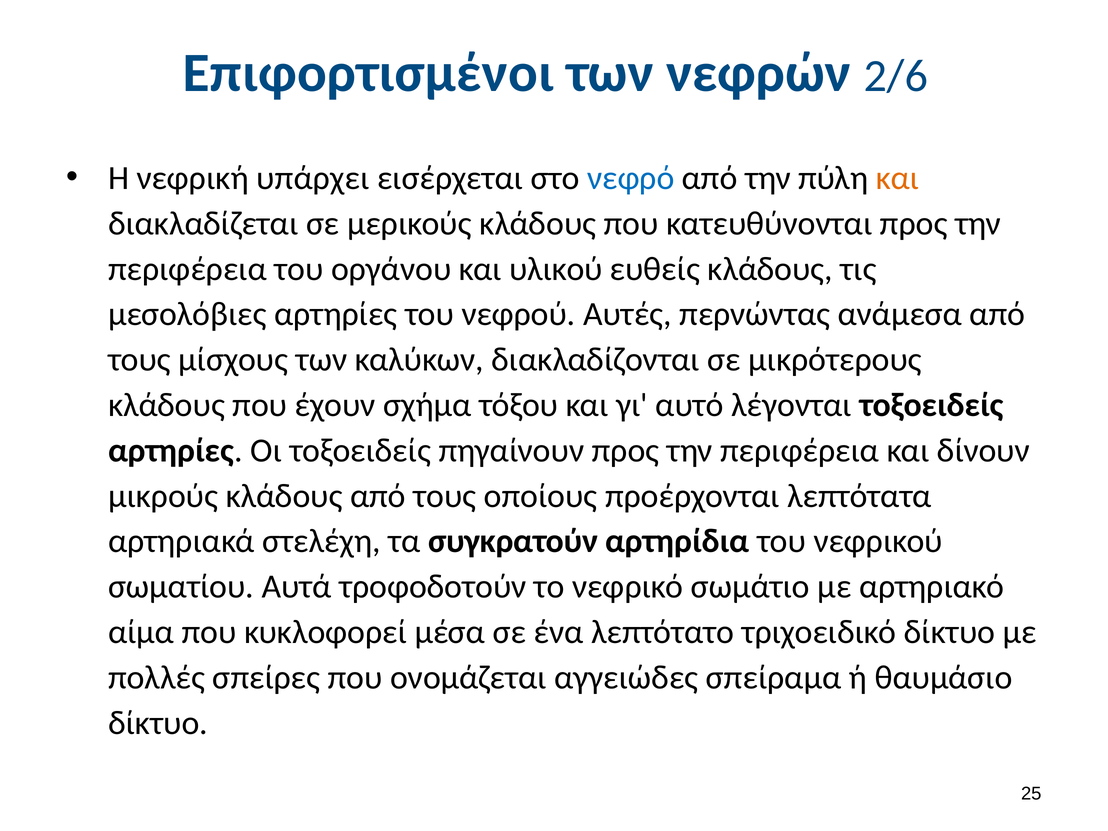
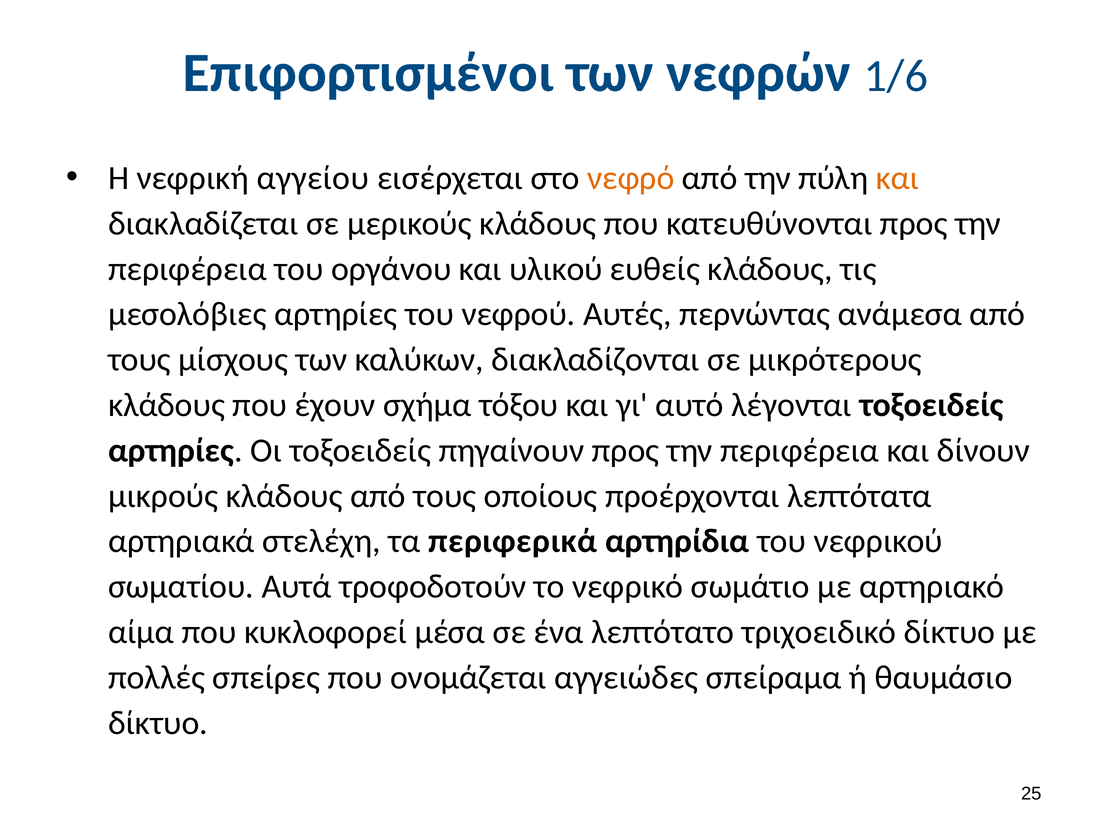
2/6: 2/6 -> 1/6
υπάρχει: υπάρχει -> αγγείου
νεφρό colour: blue -> orange
συγκρατούν: συγκρατούν -> περιφερικά
